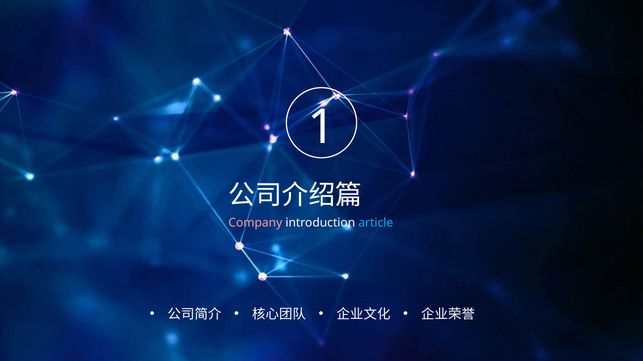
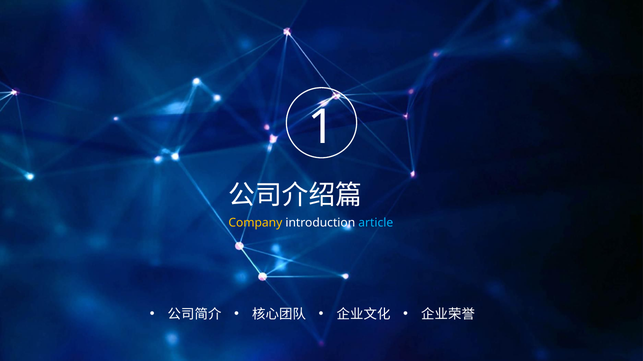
Company colour: pink -> yellow
